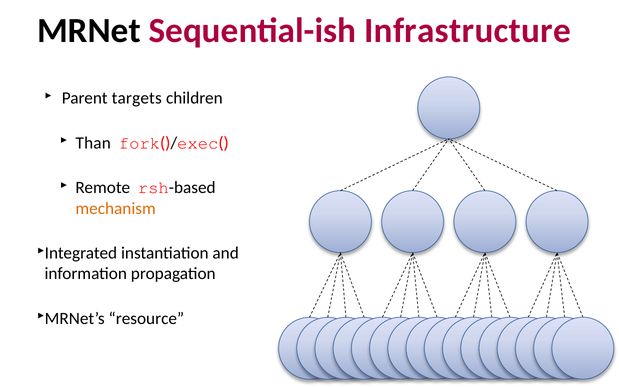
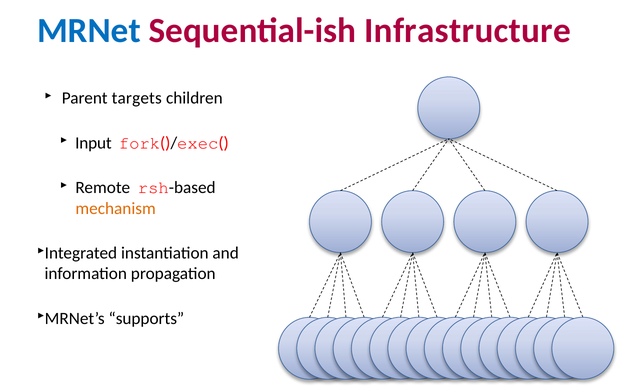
MRNet colour: black -> blue
Than: Than -> Input
resource: resource -> supports
